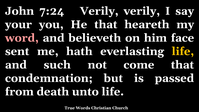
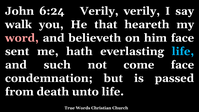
7:24: 7:24 -> 6:24
your: your -> walk
life at (183, 51) colour: yellow -> light blue
come that: that -> face
